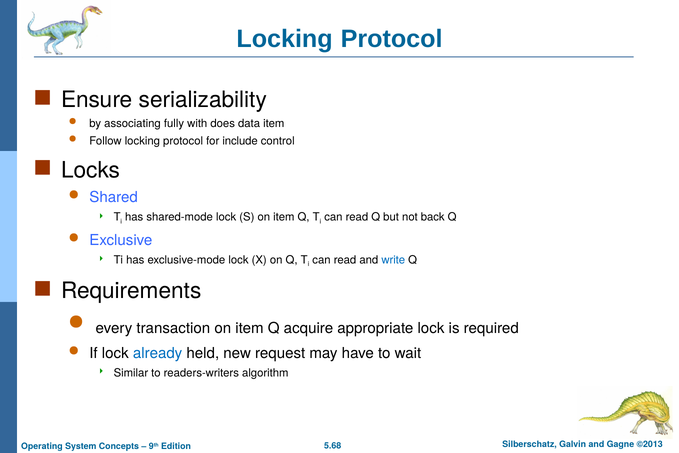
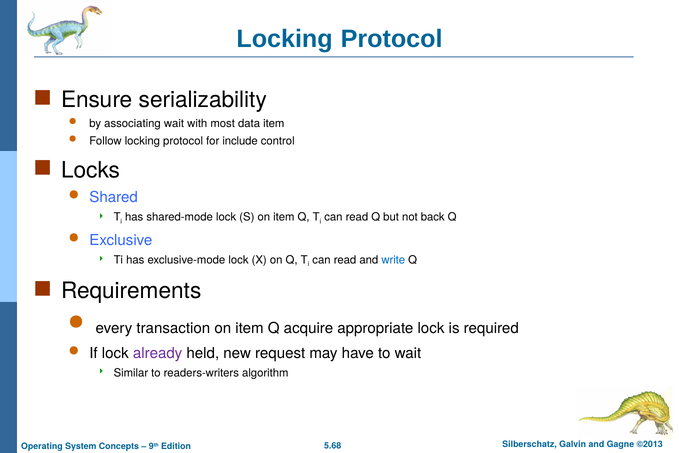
associating fully: fully -> wait
does: does -> most
already colour: blue -> purple
